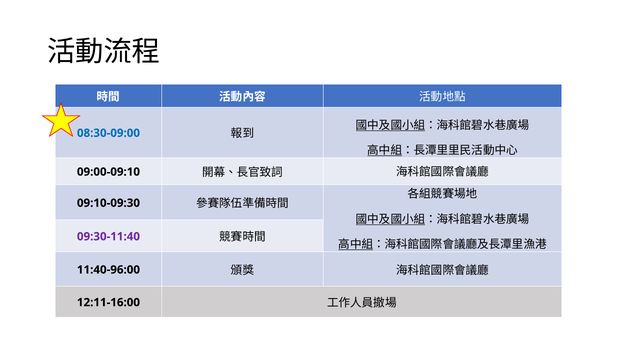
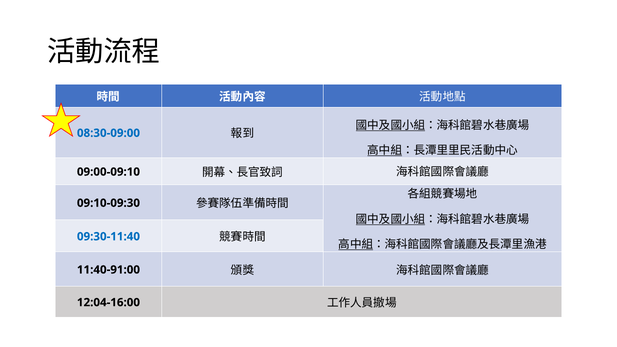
09:30-11:40 colour: purple -> blue
11:40-96:00: 11:40-96:00 -> 11:40-91:00
12:11-16:00: 12:11-16:00 -> 12:04-16:00
